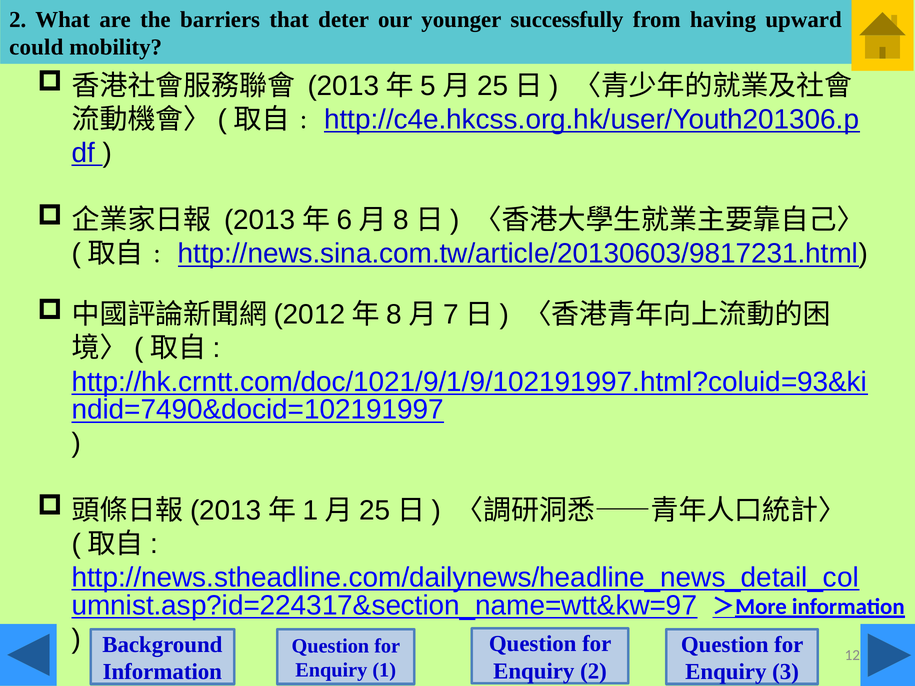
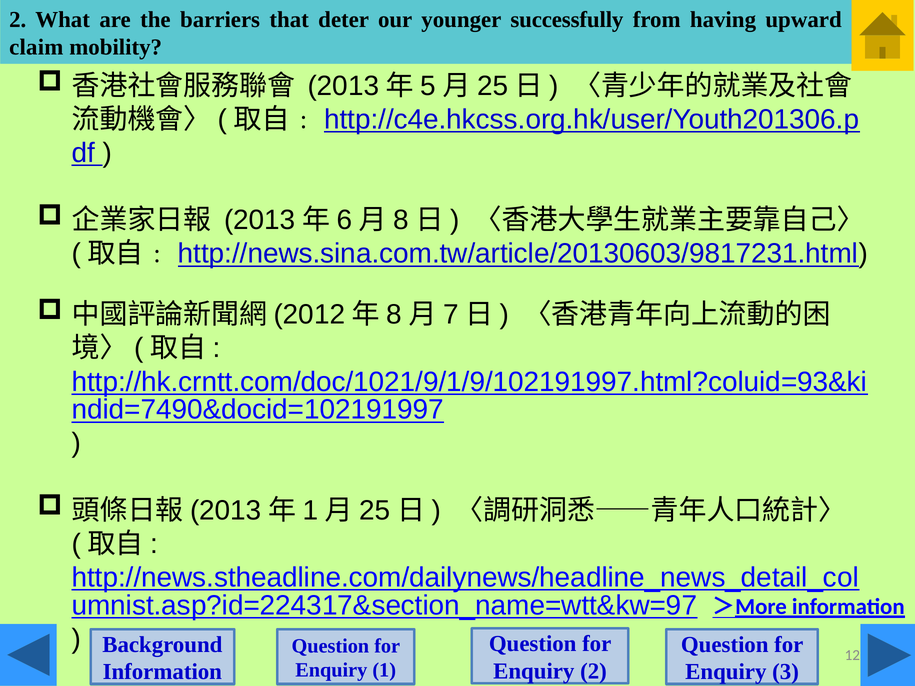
could: could -> claim
